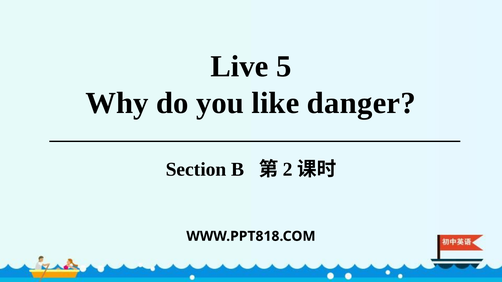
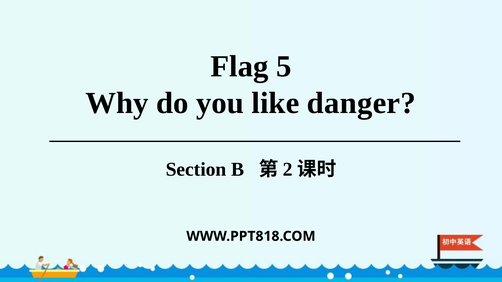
Live: Live -> Flag
